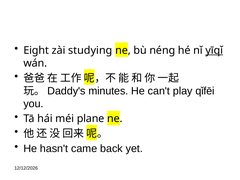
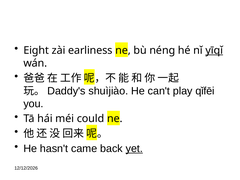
studying: studying -> earliness
minutes: minutes -> shuìjiào
plane: plane -> could
yet underline: none -> present
